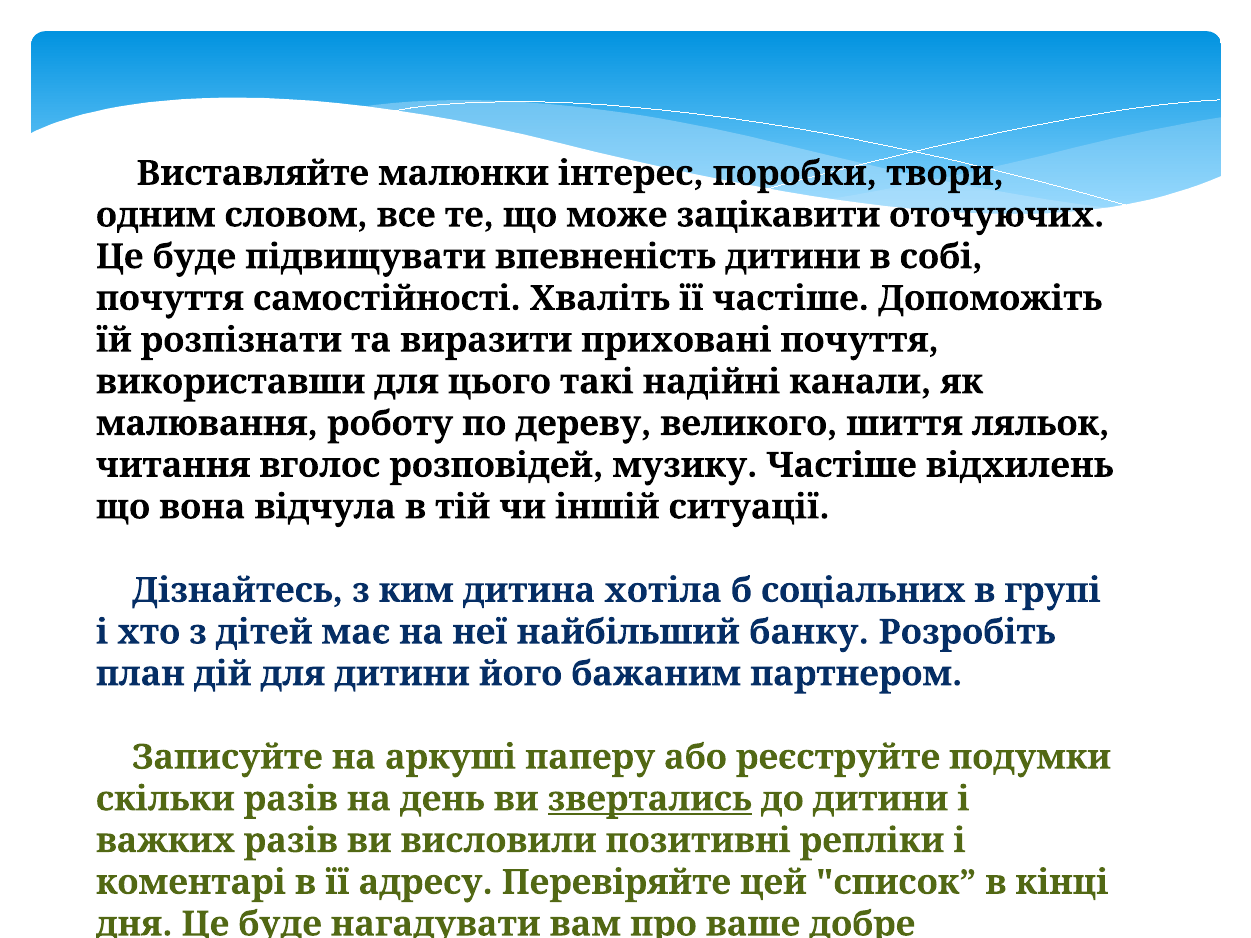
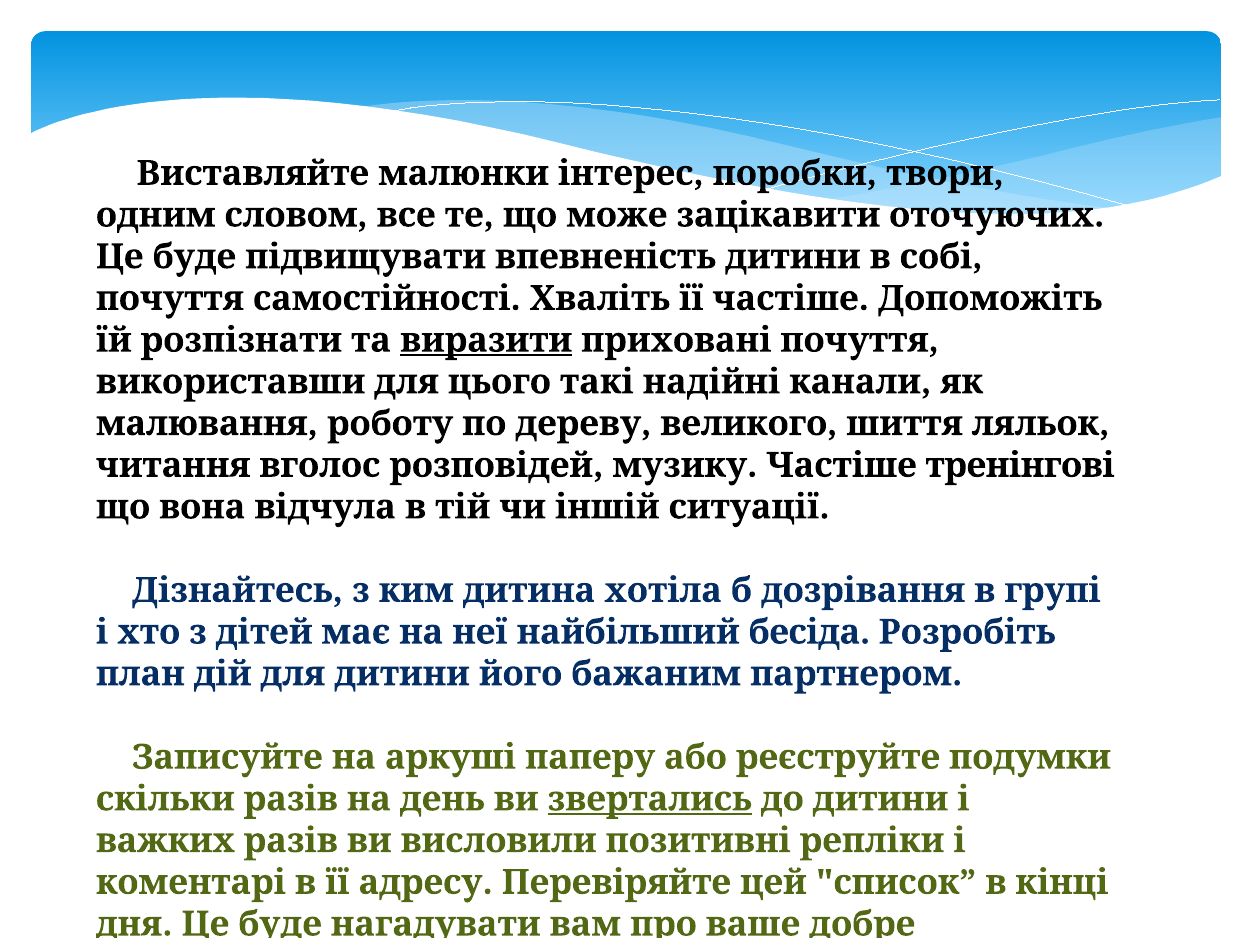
виразити underline: none -> present
відхилень: відхилень -> тренінгові
соціальних: соціальних -> дозрівання
банку: банку -> бесіда
